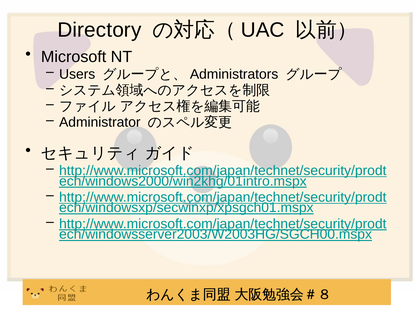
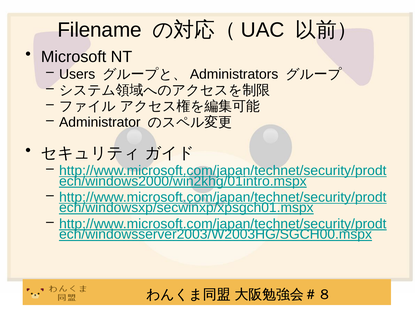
Directory: Directory -> Filename
